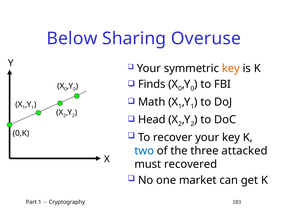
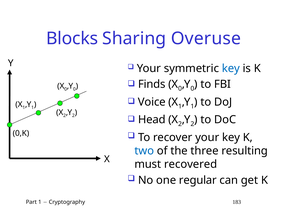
Below: Below -> Blocks
key at (231, 68) colour: orange -> blue
Math: Math -> Voice
attacked: attacked -> resulting
market: market -> regular
